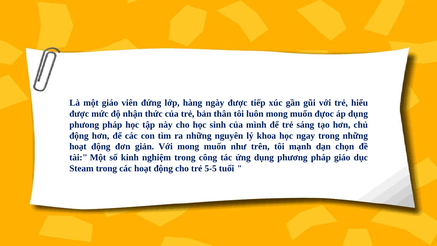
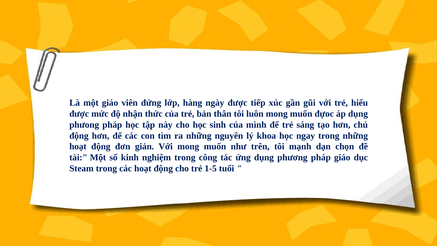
5-5: 5-5 -> 1-5
